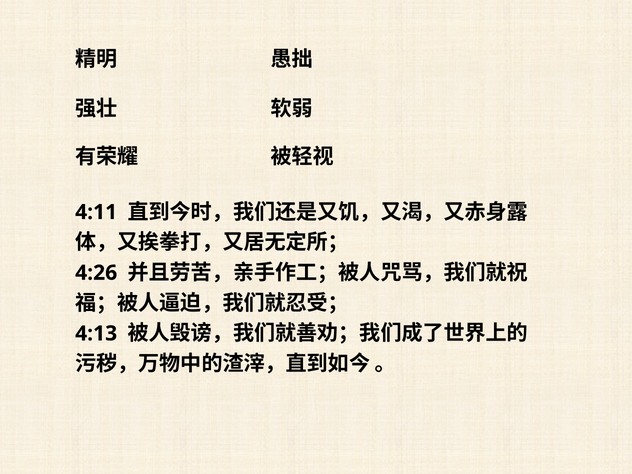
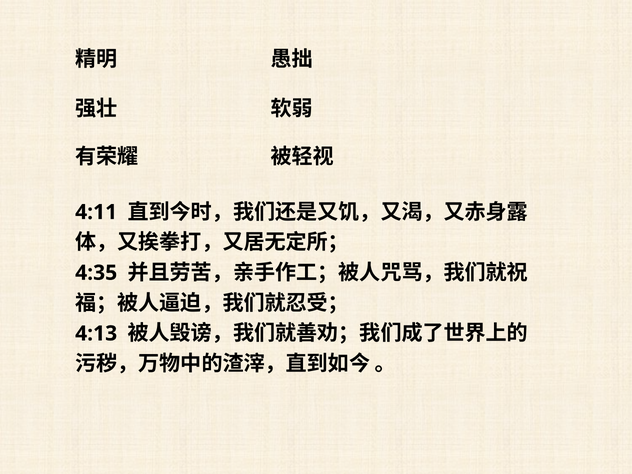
4:26: 4:26 -> 4:35
